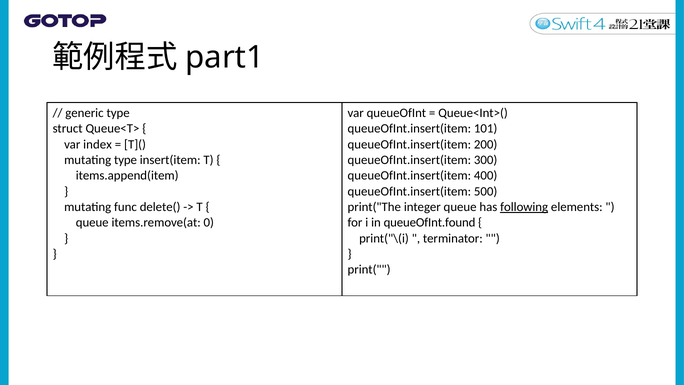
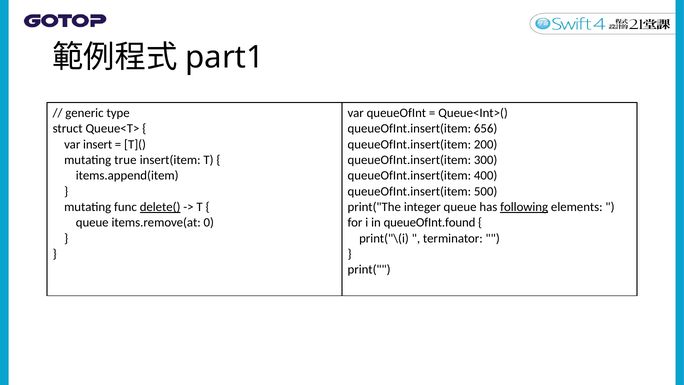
101: 101 -> 656
index: index -> insert
mutating type: type -> true
delete( underline: none -> present
